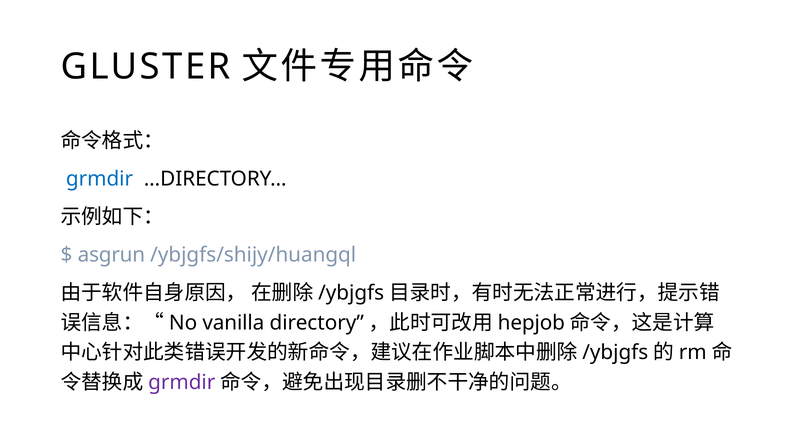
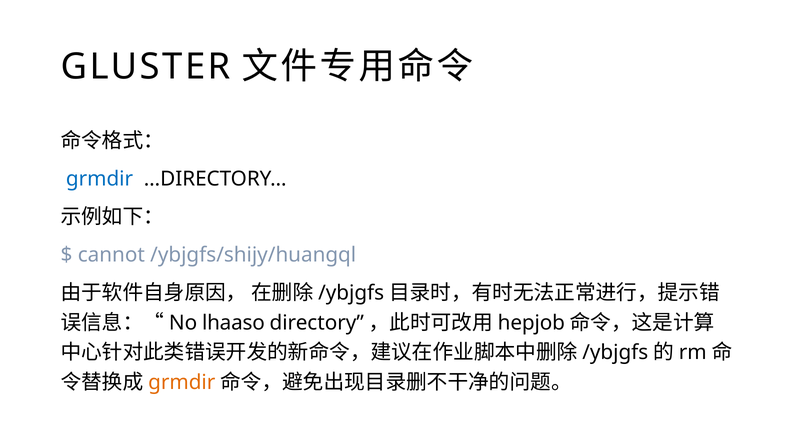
asgrun: asgrun -> cannot
vanilla: vanilla -> lhaaso
grmdir at (182, 383) colour: purple -> orange
